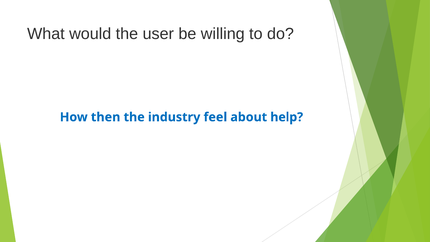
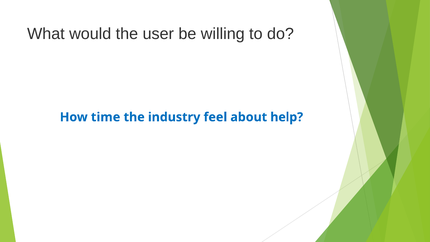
then: then -> time
